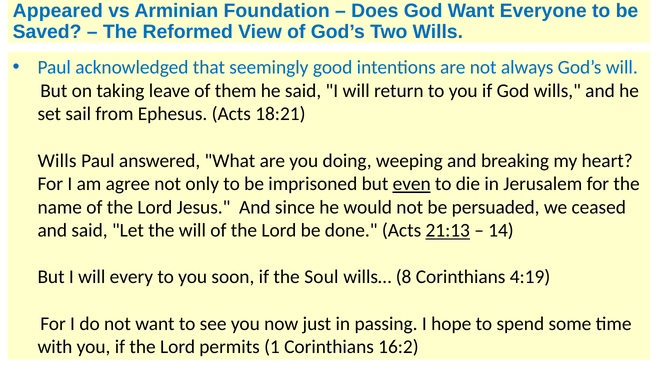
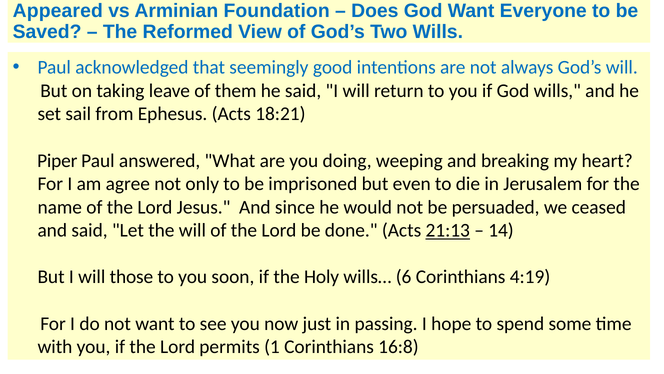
Wills at (57, 160): Wills -> Piper
even underline: present -> none
every: every -> those
Soul: Soul -> Holy
8: 8 -> 6
16:2: 16:2 -> 16:8
